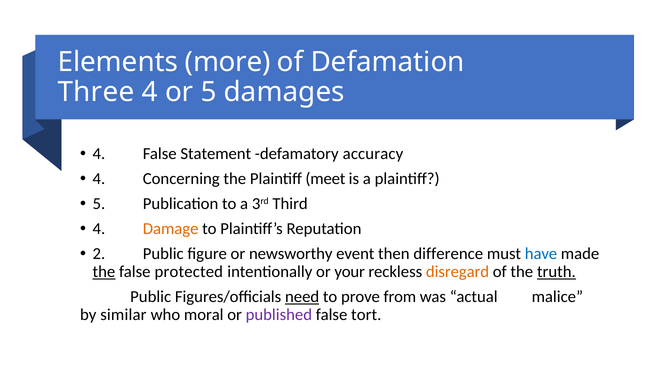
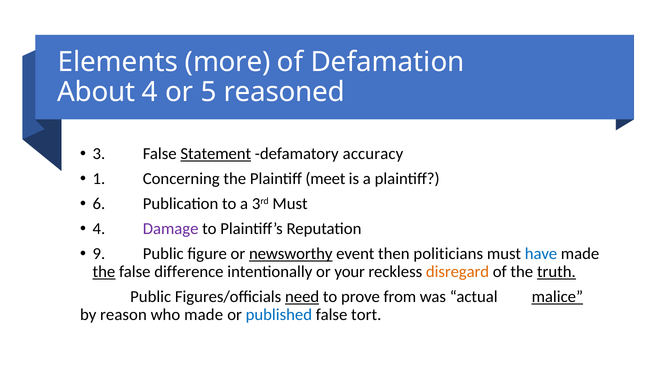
Three: Three -> About
damages: damages -> reasoned
4 at (99, 154): 4 -> 3
Statement underline: none -> present
4 at (99, 179): 4 -> 1
5 at (99, 204): 5 -> 6
3rd Third: Third -> Must
Damage colour: orange -> purple
2: 2 -> 9
newsworthy underline: none -> present
difference: difference -> politicians
protected: protected -> difference
malice underline: none -> present
similar: similar -> reason
who moral: moral -> made
published colour: purple -> blue
